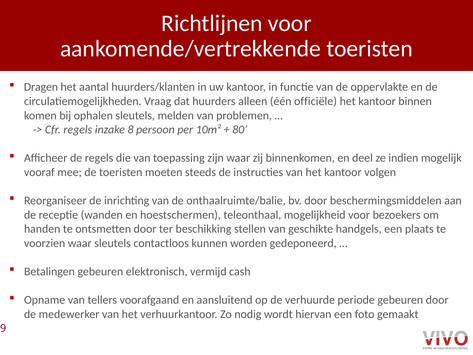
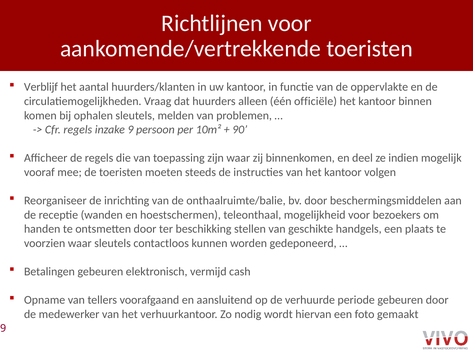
Dragen: Dragen -> Verblijf
8: 8 -> 9
80: 80 -> 90
